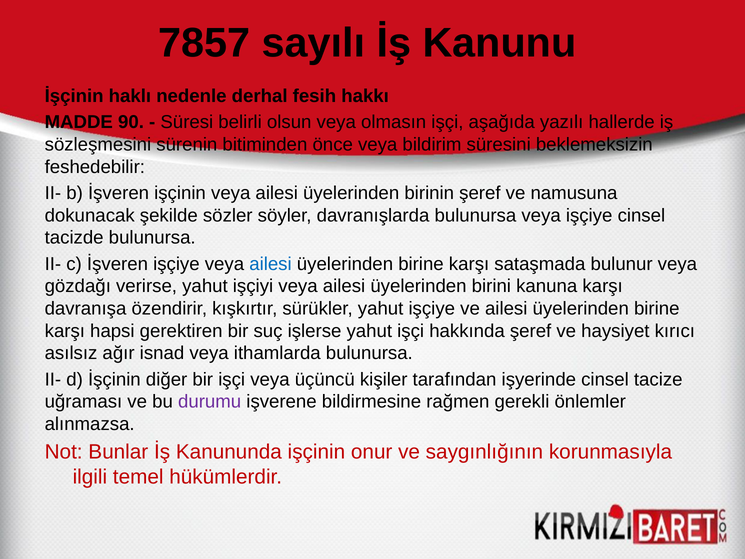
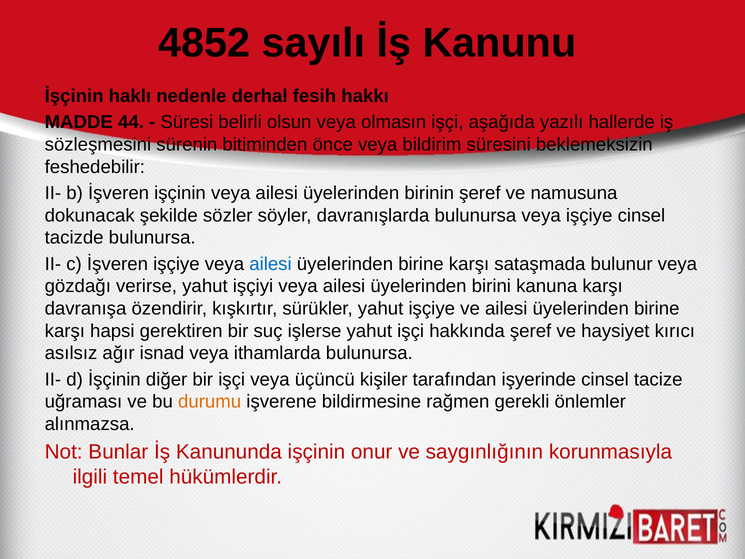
7857: 7857 -> 4852
90: 90 -> 44
durumu colour: purple -> orange
